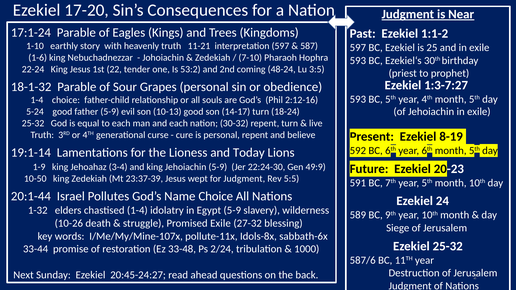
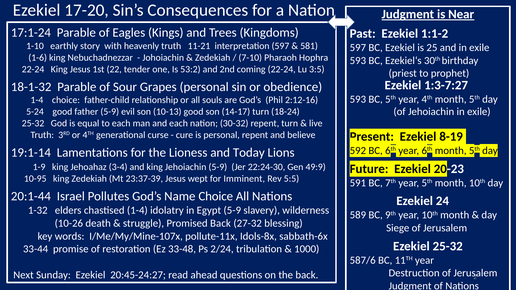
587: 587 -> 581
coming 48-24: 48-24 -> 22-24
10-50: 10-50 -> 10-95
for Judgment: Judgment -> Imminent
Promised Exile: Exile -> Back
